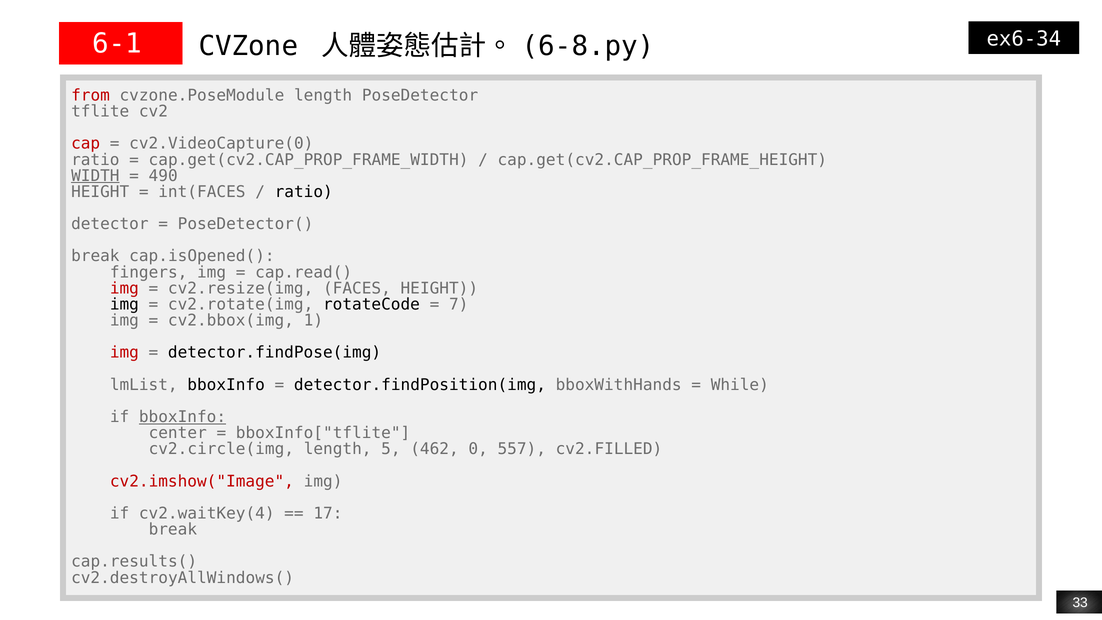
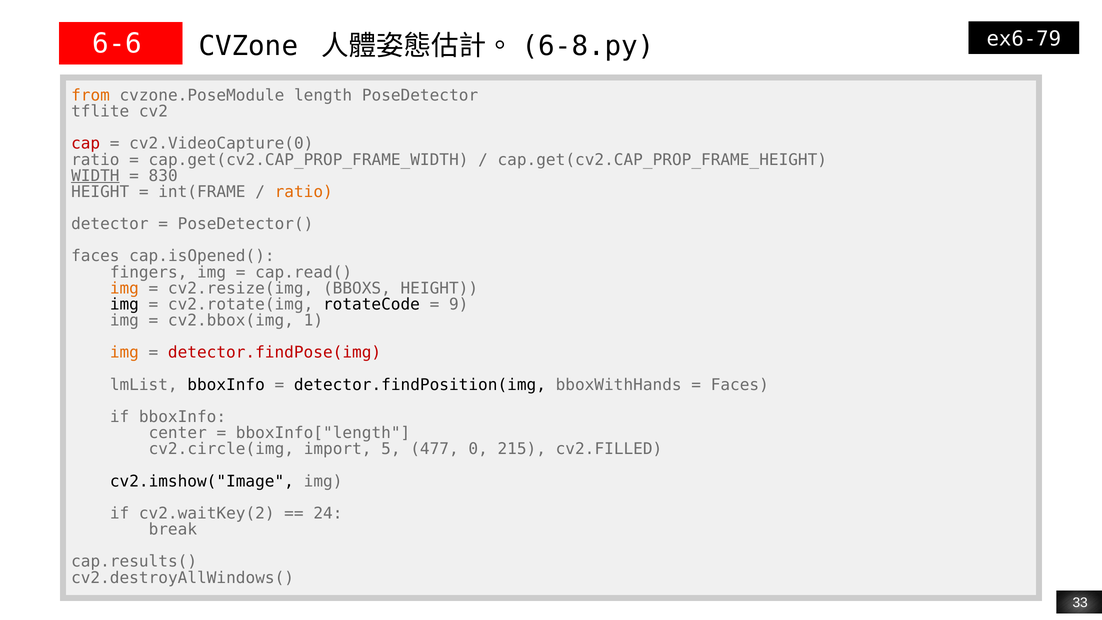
6-1: 6-1 -> 6-6
ex6-34: ex6-34 -> ex6-79
from colour: red -> orange
490: 490 -> 830
int(FACES: int(FACES -> int(FRAME
ratio at (304, 192) colour: black -> orange
break at (95, 256): break -> faces
img at (124, 288) colour: red -> orange
FACES: FACES -> BBOXS
7: 7 -> 9
img at (124, 353) colour: red -> orange
detector.findPose(img colour: black -> red
While at (740, 385): While -> Faces
bboxInfo at (182, 417) underline: present -> none
bboxInfo["tflite: bboxInfo["tflite -> bboxInfo["length
cv2.circle(img length: length -> import
462: 462 -> 477
557: 557 -> 215
cv2.imshow("Image colour: red -> black
cv2.waitKey(4: cv2.waitKey(4 -> cv2.waitKey(2
17: 17 -> 24
